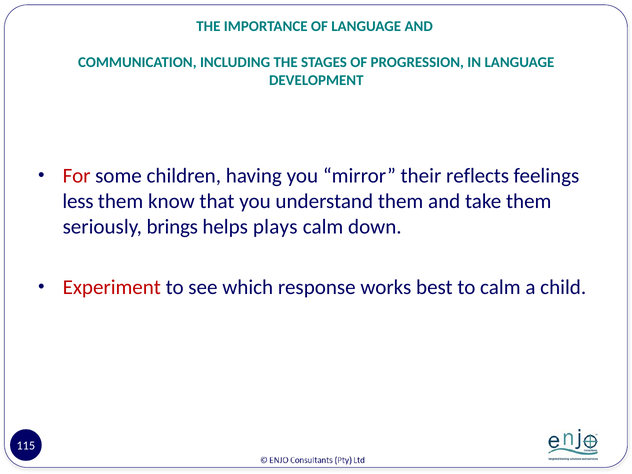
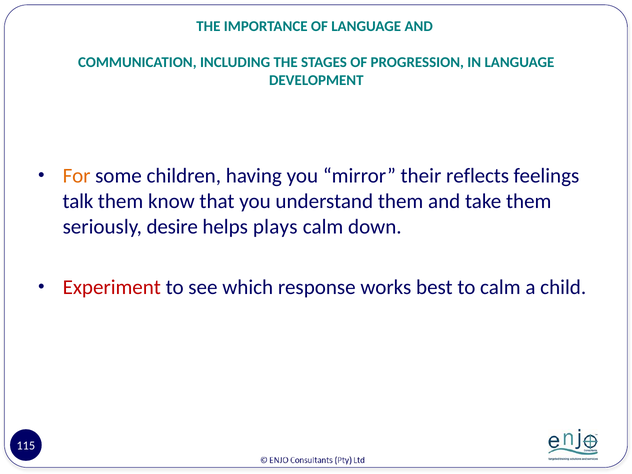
For colour: red -> orange
less: less -> talk
brings: brings -> desire
